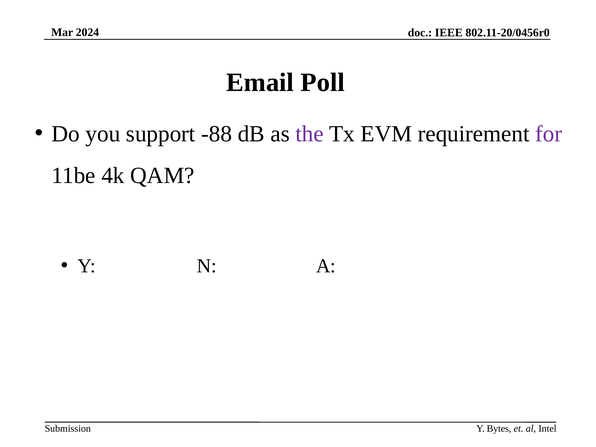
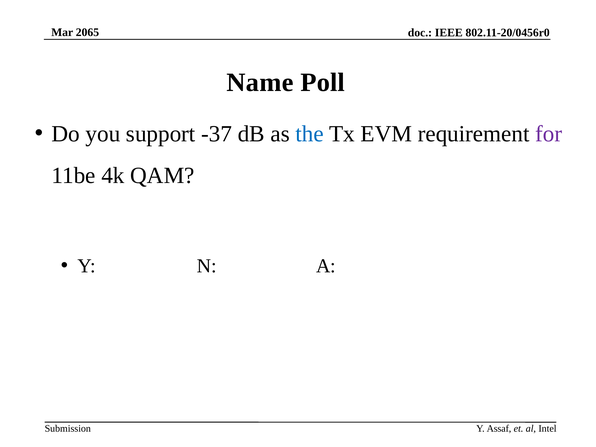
2024: 2024 -> 2065
Email: Email -> Name
-88: -88 -> -37
the colour: purple -> blue
Bytes: Bytes -> Assaf
